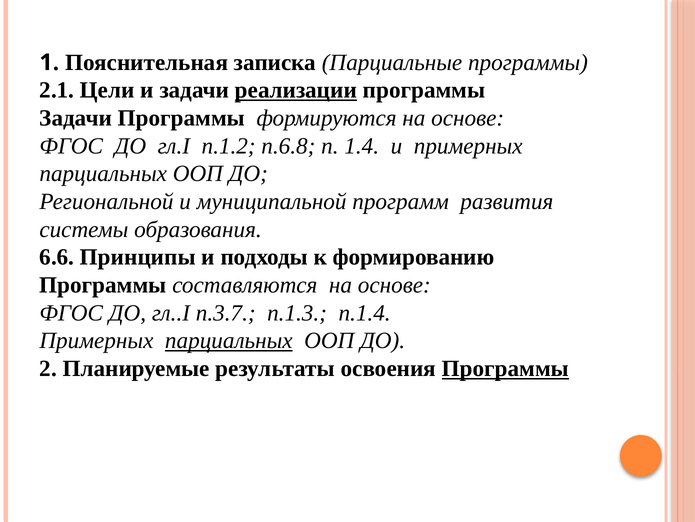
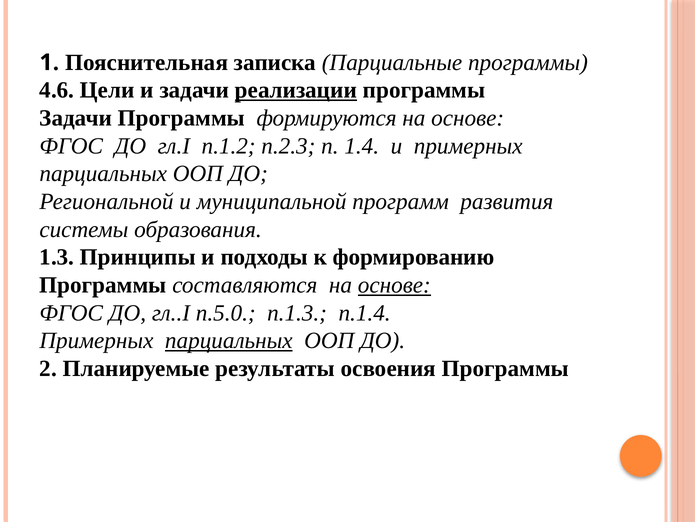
2.1: 2.1 -> 4.6
п.6.8: п.6.8 -> п.2.3
6.6: 6.6 -> 1.3
основе at (394, 285) underline: none -> present
п.3.7: п.3.7 -> п.5.0
Программы at (505, 368) underline: present -> none
